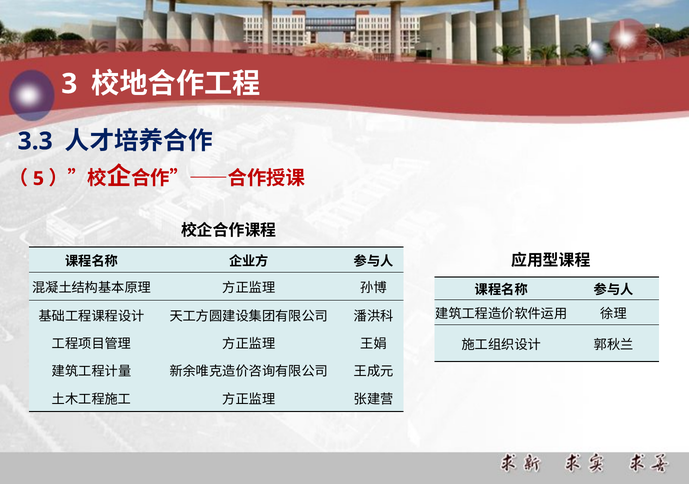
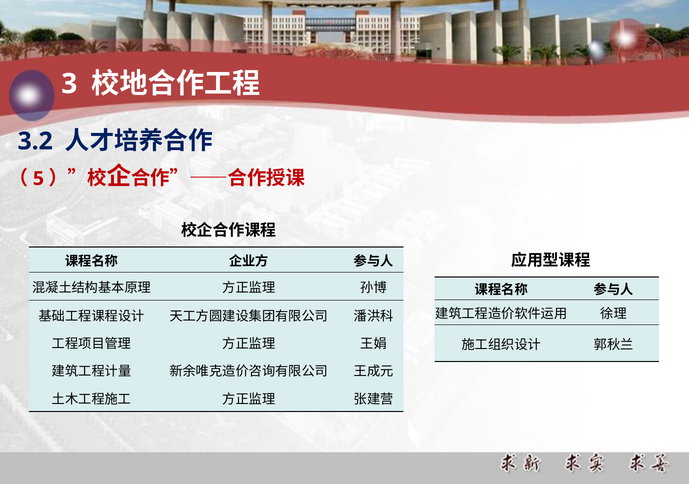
3.3: 3.3 -> 3.2
